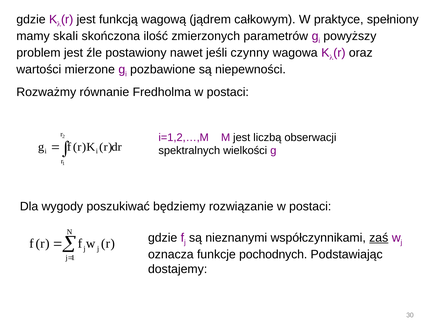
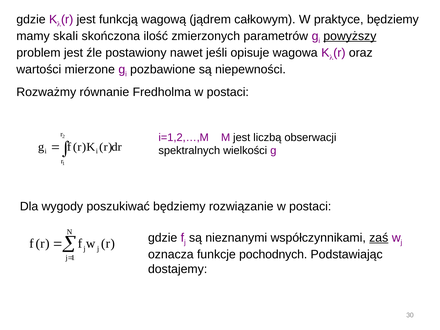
praktyce spełniony: spełniony -> będziemy
powyższy underline: none -> present
czynny: czynny -> opisuje
